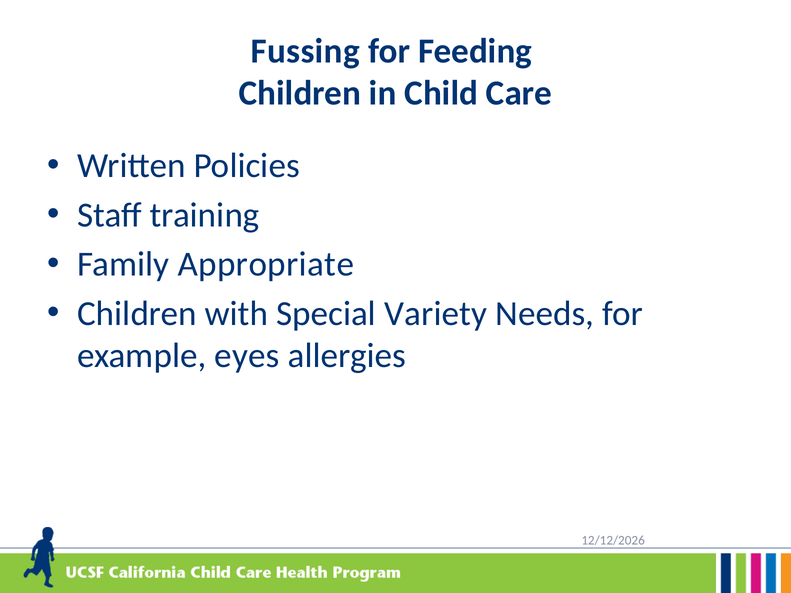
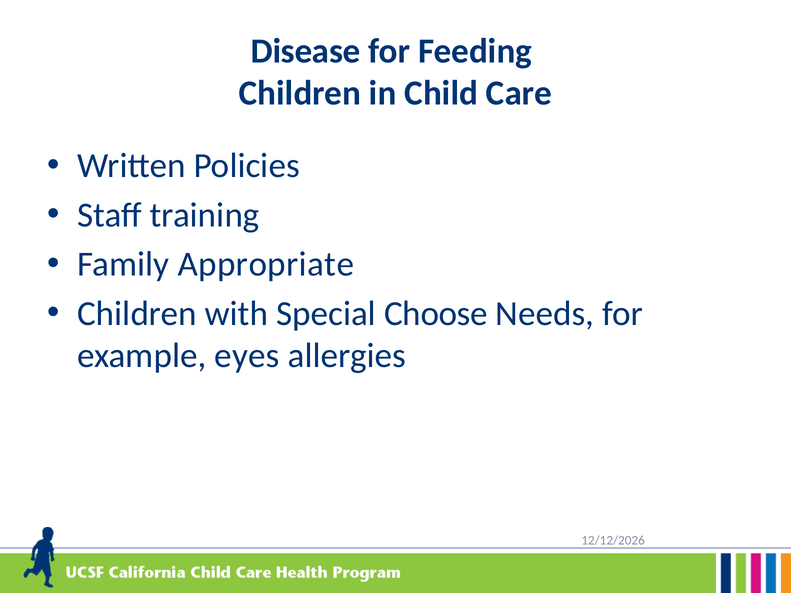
Fussing: Fussing -> Disease
Variety: Variety -> Choose
